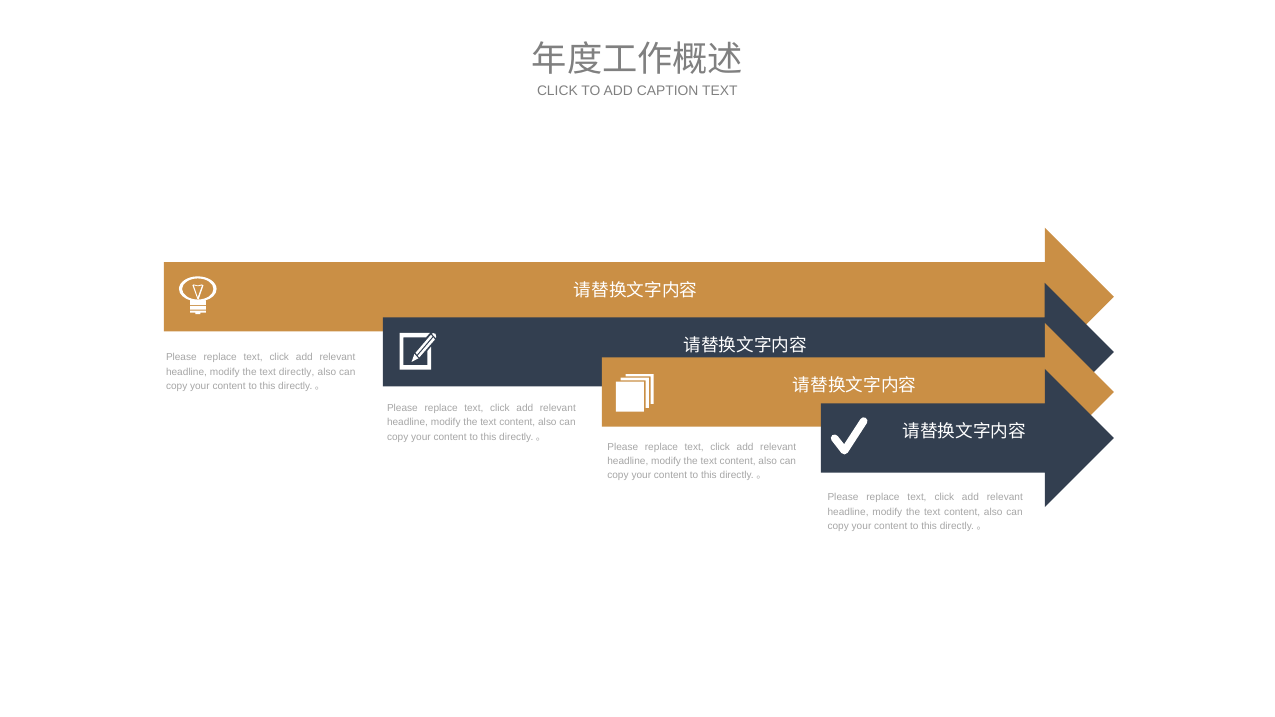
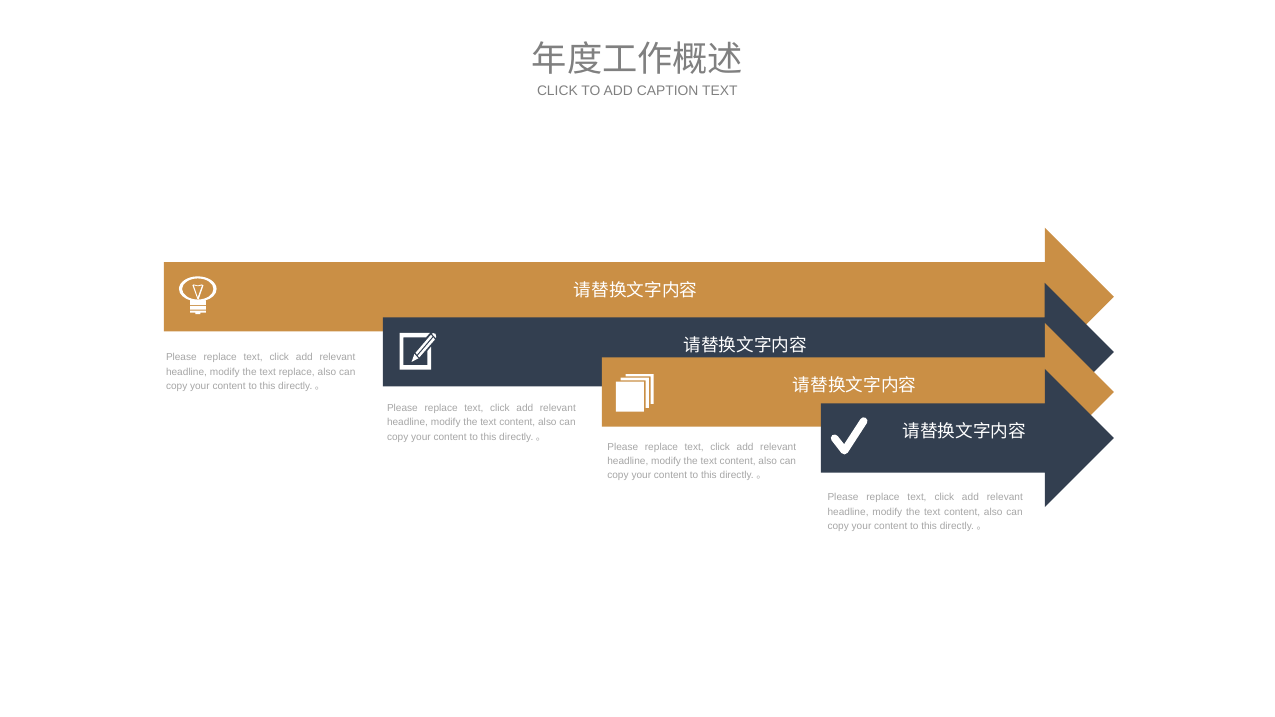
text directly: directly -> replace
